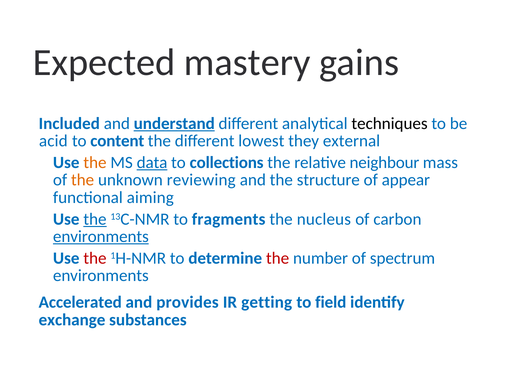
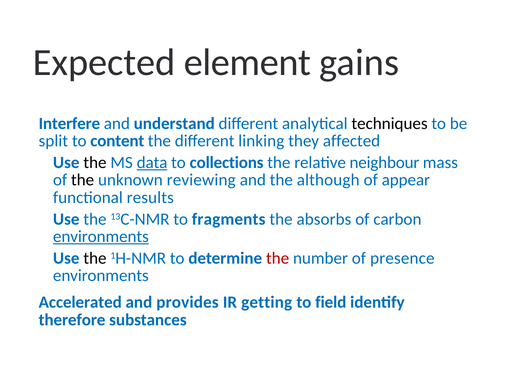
mastery: mastery -> element
Included: Included -> Interfere
understand underline: present -> none
acid: acid -> split
lowest: lowest -> linking
external: external -> affected
the at (95, 163) colour: orange -> black
the at (83, 180) colour: orange -> black
structure: structure -> although
aiming: aiming -> results
the at (95, 219) underline: present -> none
nucleus: nucleus -> absorbs
the at (95, 258) colour: red -> black
spectrum: spectrum -> presence
exchange: exchange -> therefore
